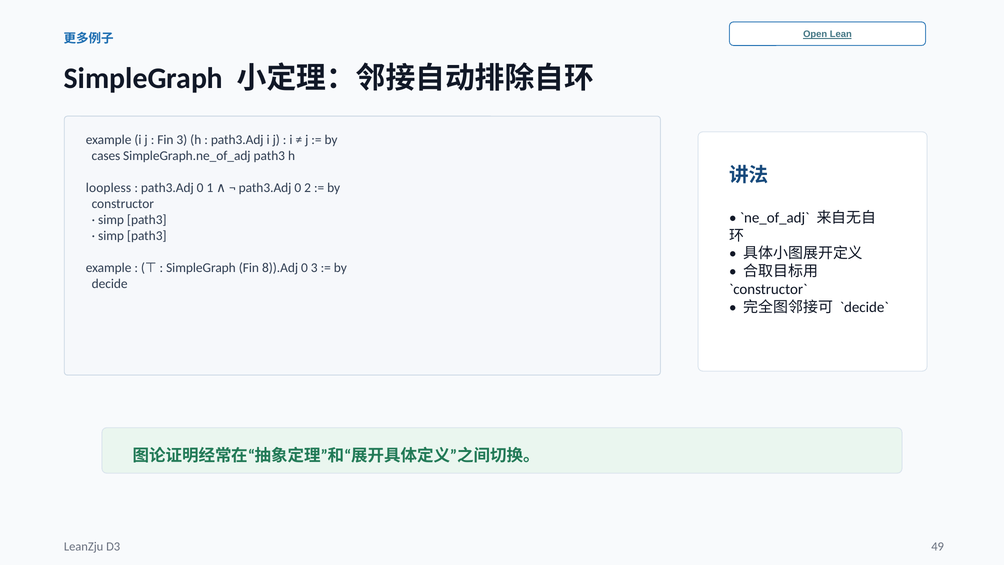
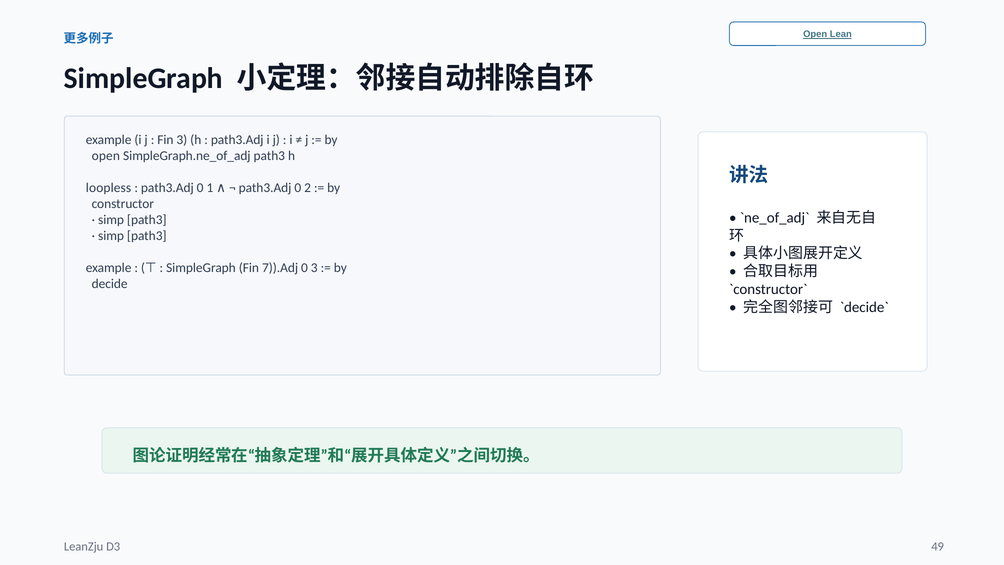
cases at (106, 156): cases -> open
8)).Adj: 8)).Adj -> 7)).Adj
